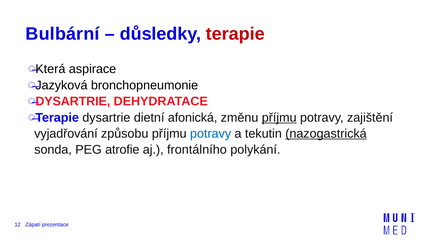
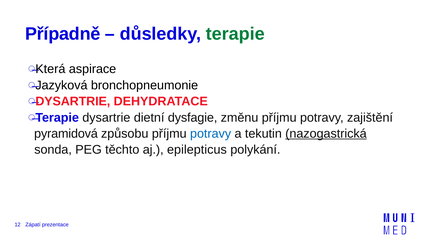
Bulbární: Bulbární -> Případně
terapie at (235, 34) colour: red -> green
afonická: afonická -> dysfagie
příjmu at (279, 118) underline: present -> none
vyjadřování: vyjadřování -> pyramidová
atrofie: atrofie -> těchto
frontálního: frontálního -> epilepticus
